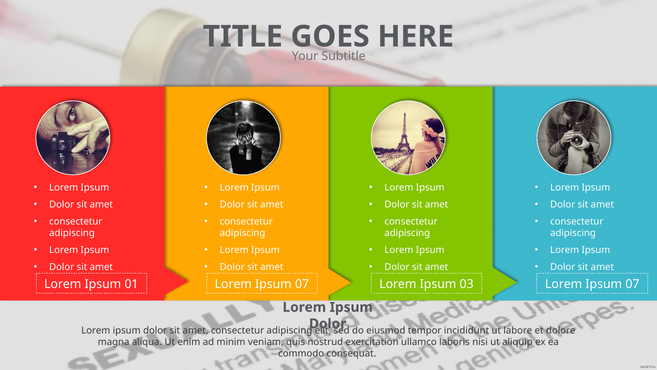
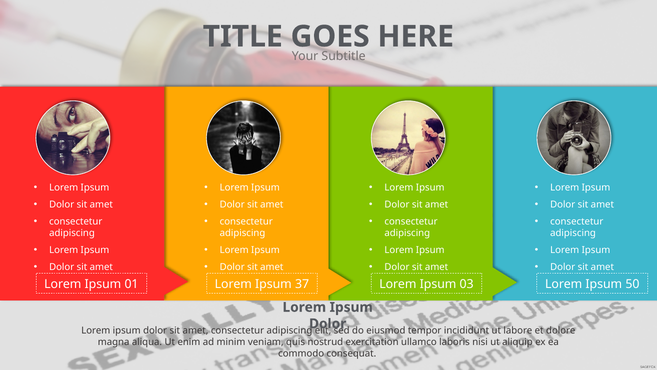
01 Lorem Ipsum 07: 07 -> 37
03 Lorem Ipsum 07: 07 -> 50
